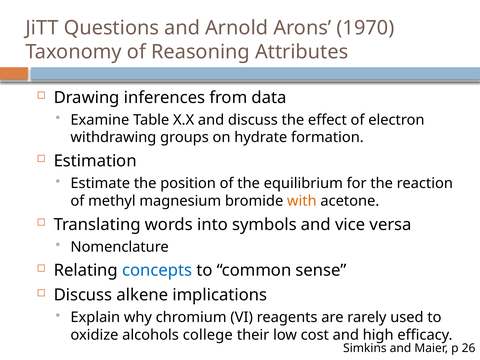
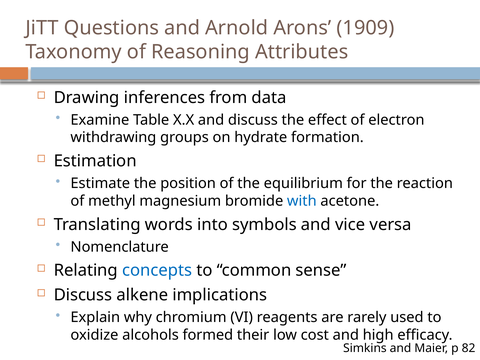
1970: 1970 -> 1909
with colour: orange -> blue
college: college -> formed
26: 26 -> 82
